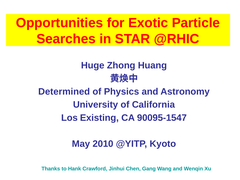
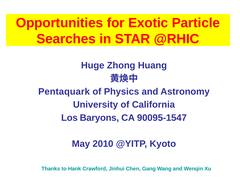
Determined: Determined -> Pentaquark
Existing: Existing -> Baryons
